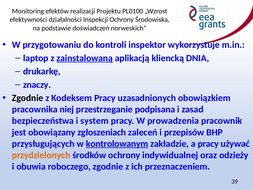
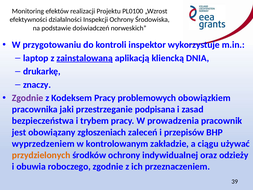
Zgodnie at (28, 98) colour: black -> purple
uzasadnionych: uzasadnionych -> problemowych
niej: niej -> jaki
system: system -> trybem
przysługujących: przysługujących -> wyprzedzeniem
kontrolowanym underline: present -> none
a pracy: pracy -> ciągu
